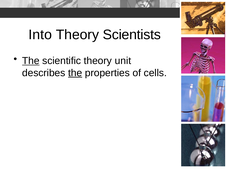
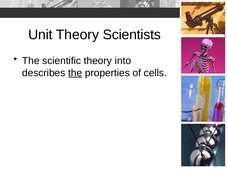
Into: Into -> Unit
The at (31, 61) underline: present -> none
unit: unit -> into
